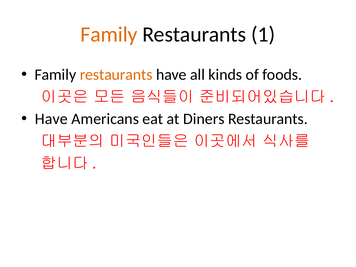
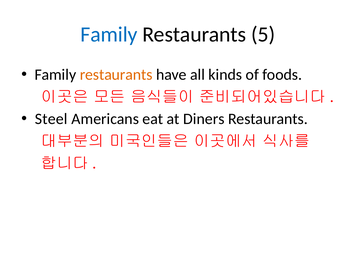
Family at (109, 34) colour: orange -> blue
1: 1 -> 5
Have at (51, 119): Have -> Steel
